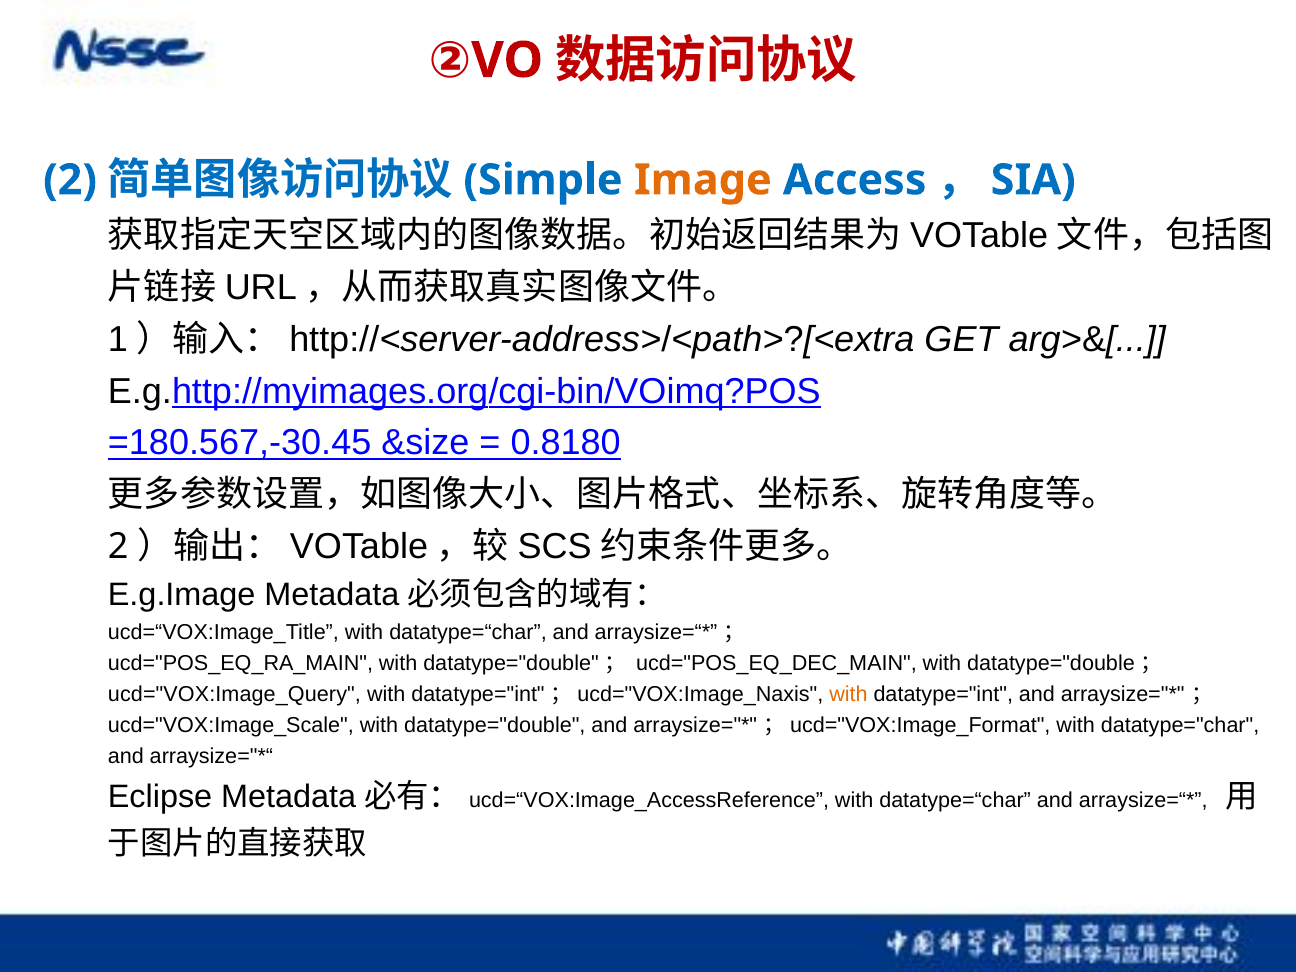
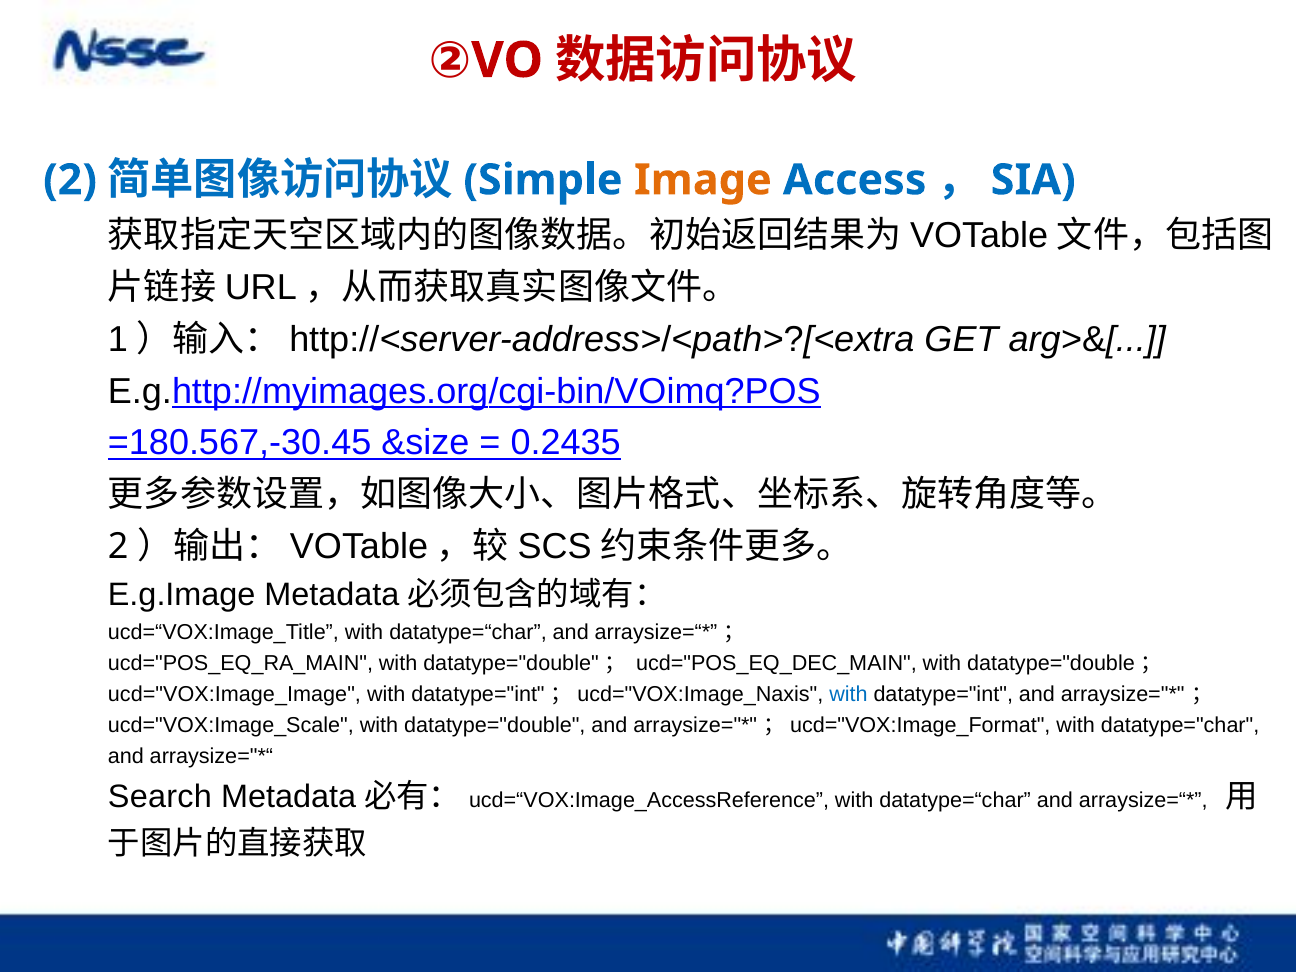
0.8180: 0.8180 -> 0.2435
ucd="VOX:Image_Query: ucd="VOX:Image_Query -> ucd="VOX:Image_Image
with at (848, 694) colour: orange -> blue
Eclipse: Eclipse -> Search
